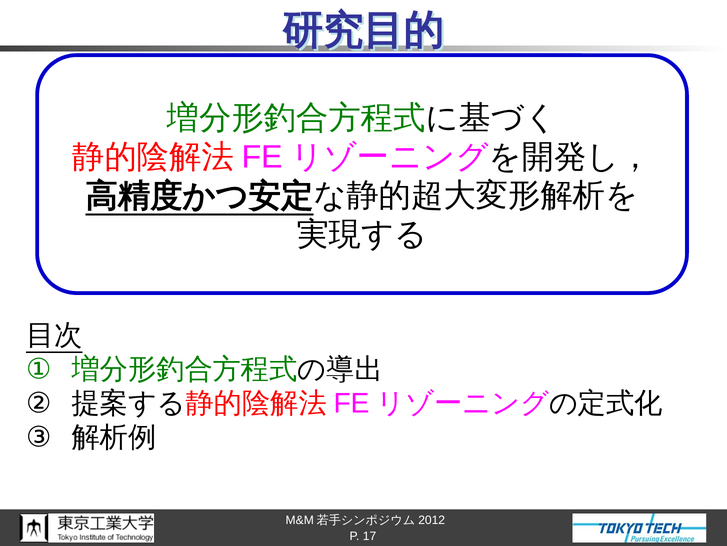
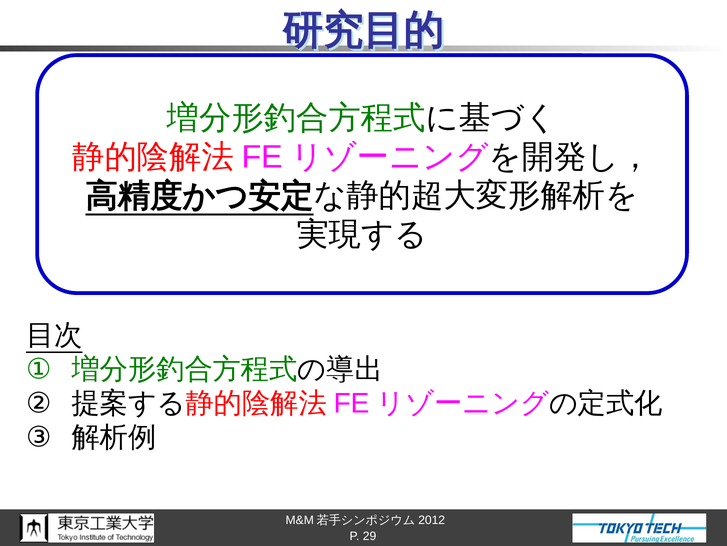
17: 17 -> 29
